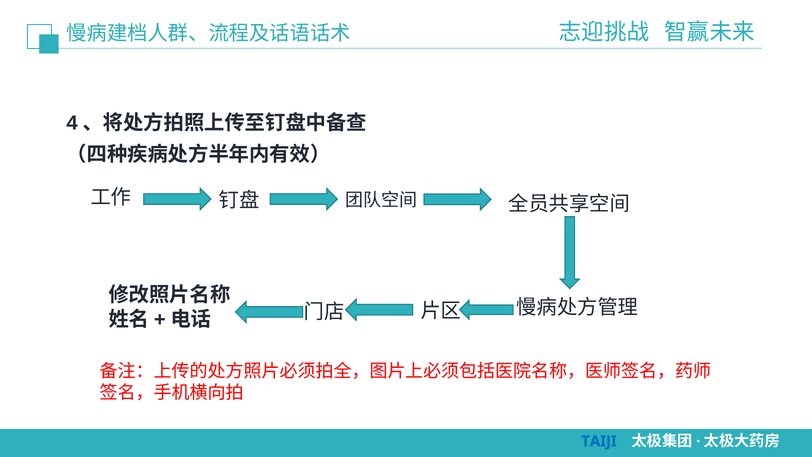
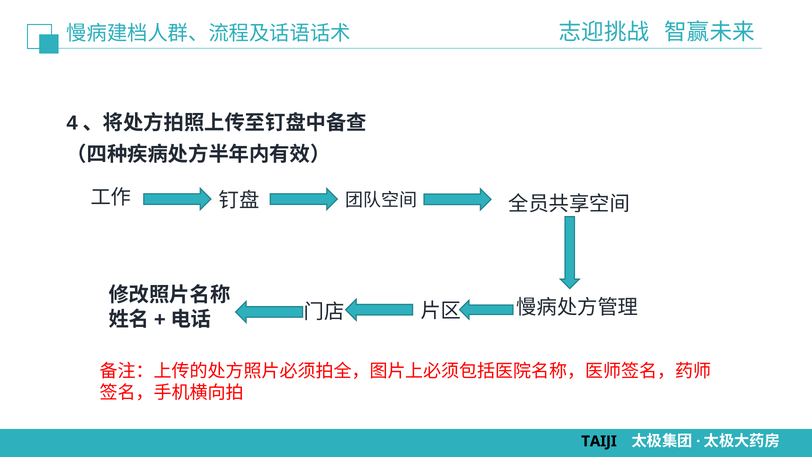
TAIJI colour: blue -> black
